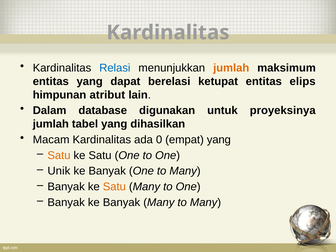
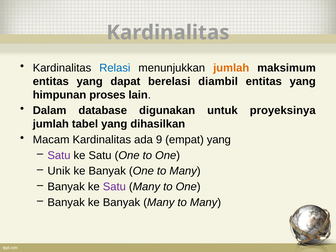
ketupat: ketupat -> diambil
elips at (303, 81): elips -> yang
atribut: atribut -> proses
0: 0 -> 9
Satu at (59, 155) colour: orange -> purple
Satu at (114, 187) colour: orange -> purple
